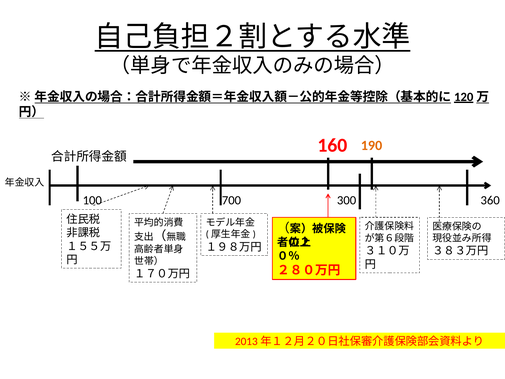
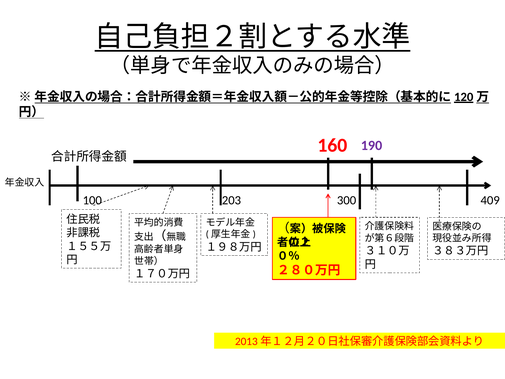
190 colour: orange -> purple
700: 700 -> 203
360: 360 -> 409
